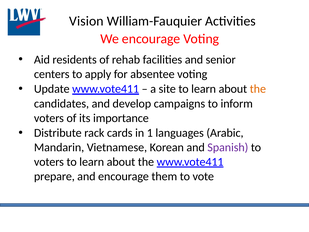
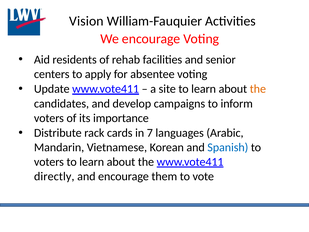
1: 1 -> 7
Spanish colour: purple -> blue
prepare: prepare -> directly
